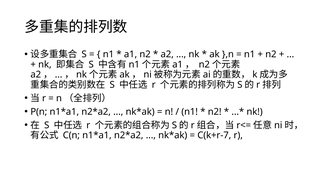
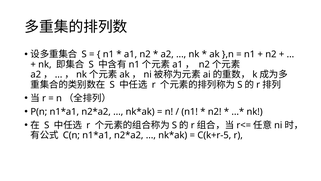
C(k+r-7: C(k+r-7 -> C(k+r-5
